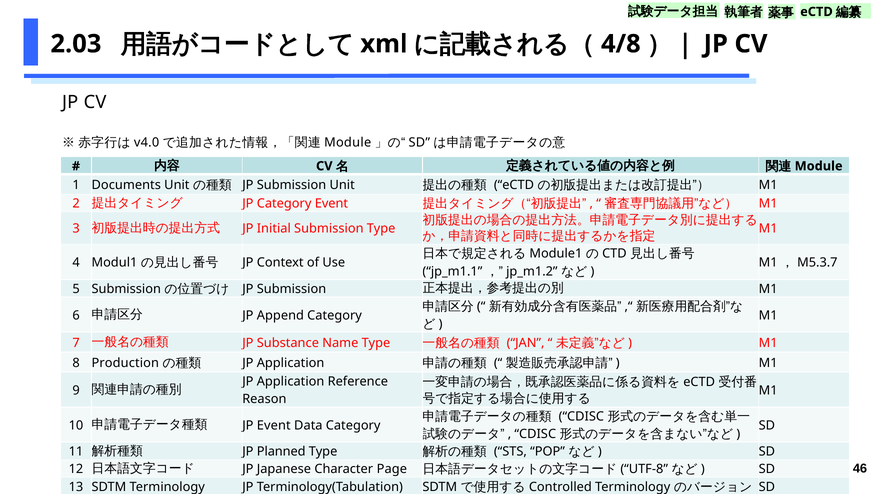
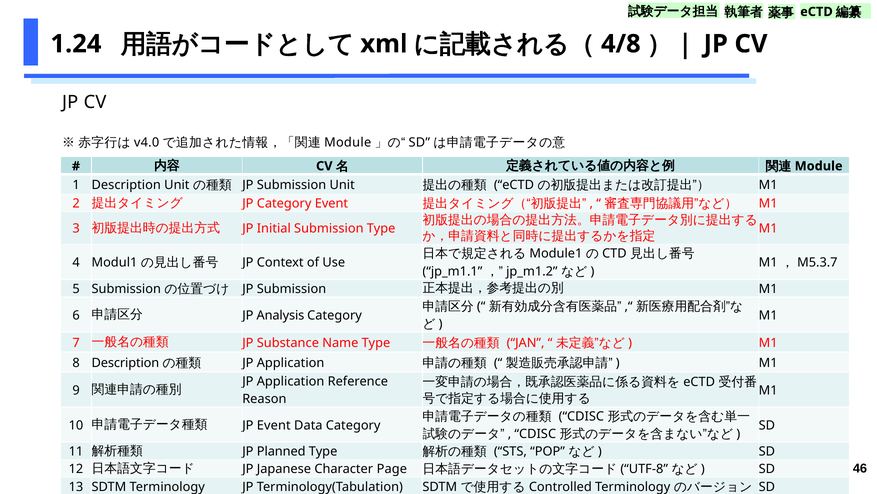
2.03: 2.03 -> 1.24
1 Documents: Documents -> Description
Append: Append -> Analysis
8 Production: Production -> Description
